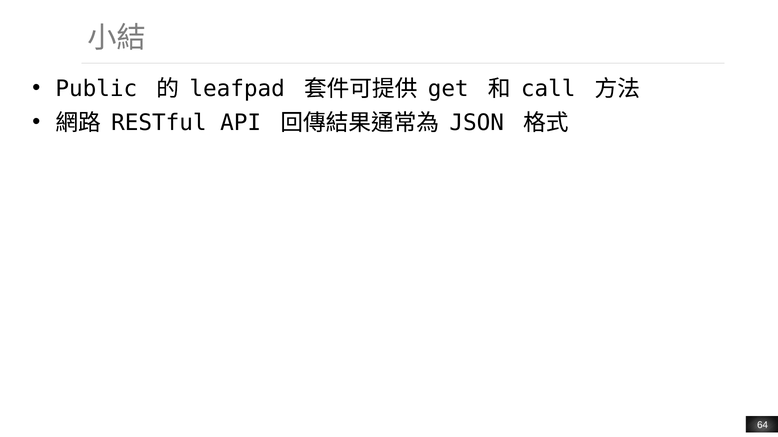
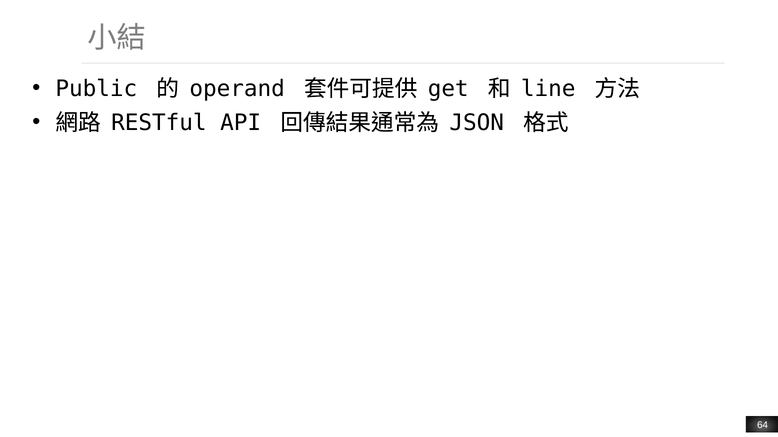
leafpad: leafpad -> operand
call: call -> line
